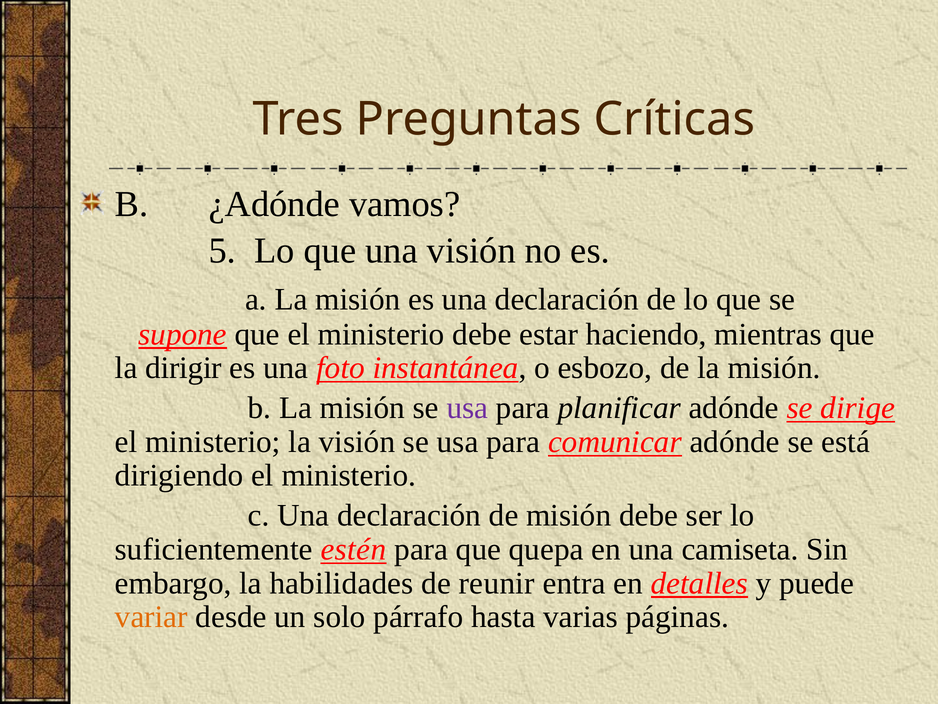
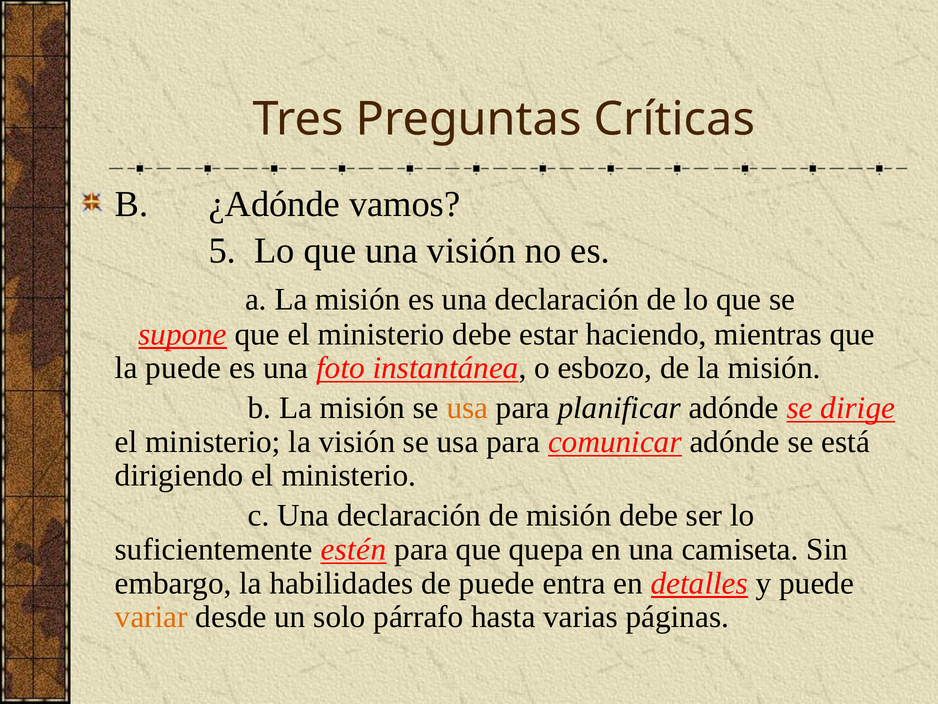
la dirigir: dirigir -> puede
usa at (467, 408) colour: purple -> orange
de reunir: reunir -> puede
